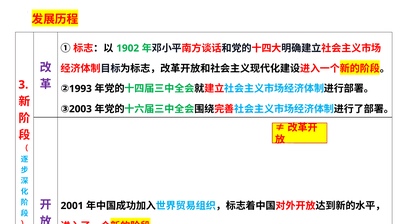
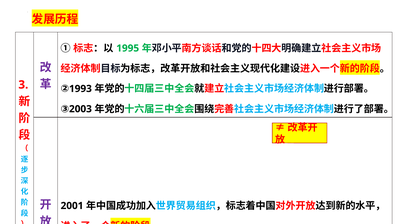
1902: 1902 -> 1995
